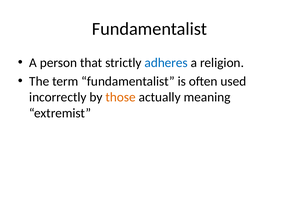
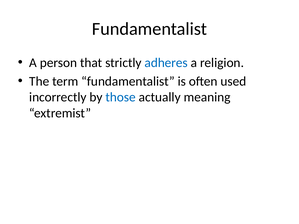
those colour: orange -> blue
